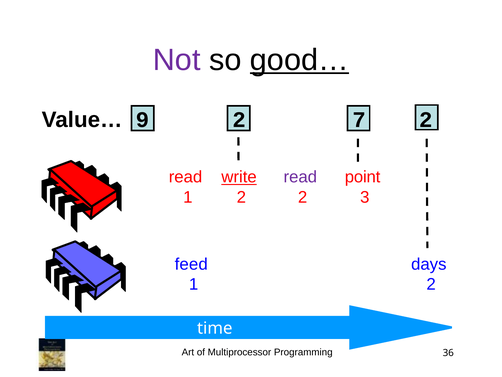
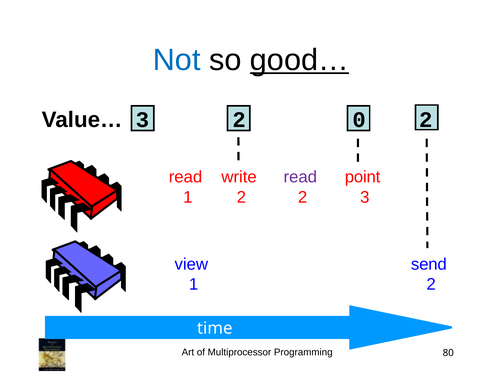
Not colour: purple -> blue
Value… 9: 9 -> 3
7: 7 -> 0
write underline: present -> none
feed: feed -> view
days: days -> send
36: 36 -> 80
